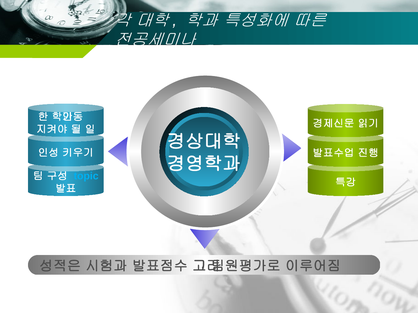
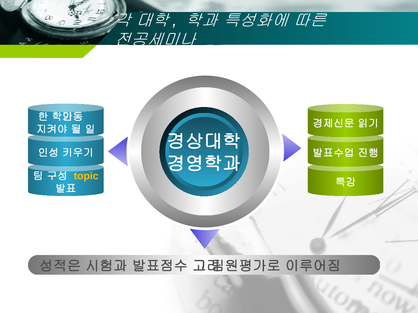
topic colour: light blue -> yellow
